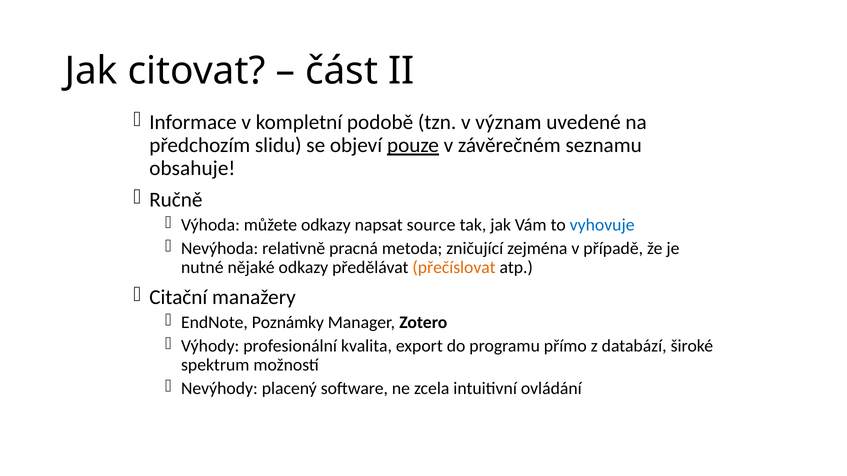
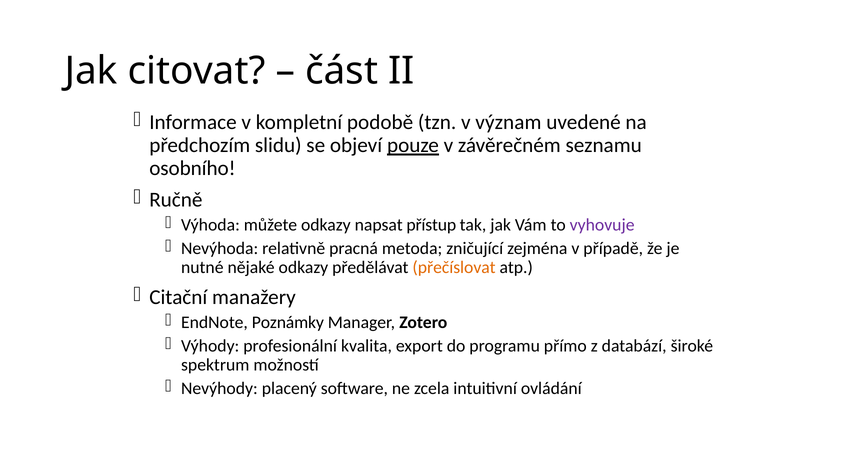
obsahuje: obsahuje -> osobního
source: source -> přístup
vyhovuje colour: blue -> purple
